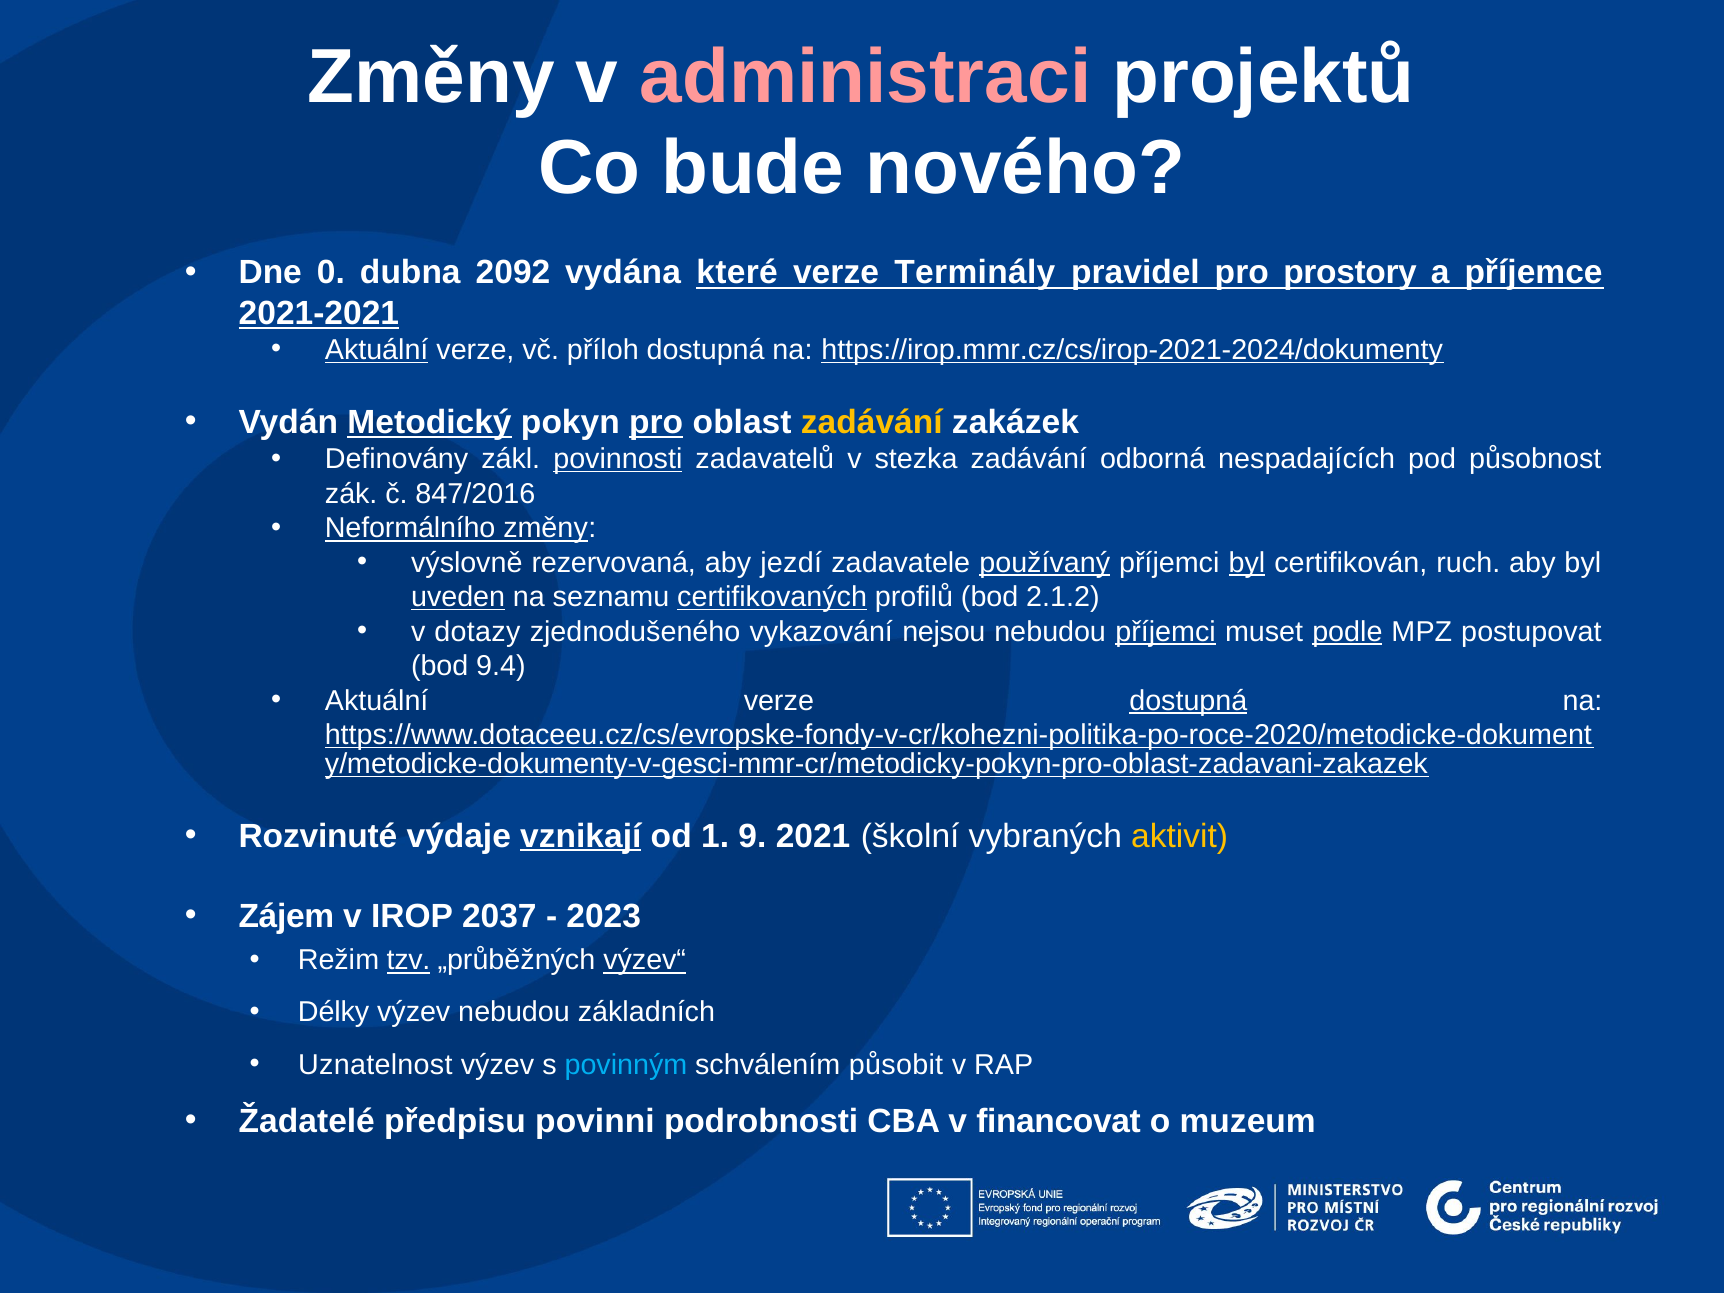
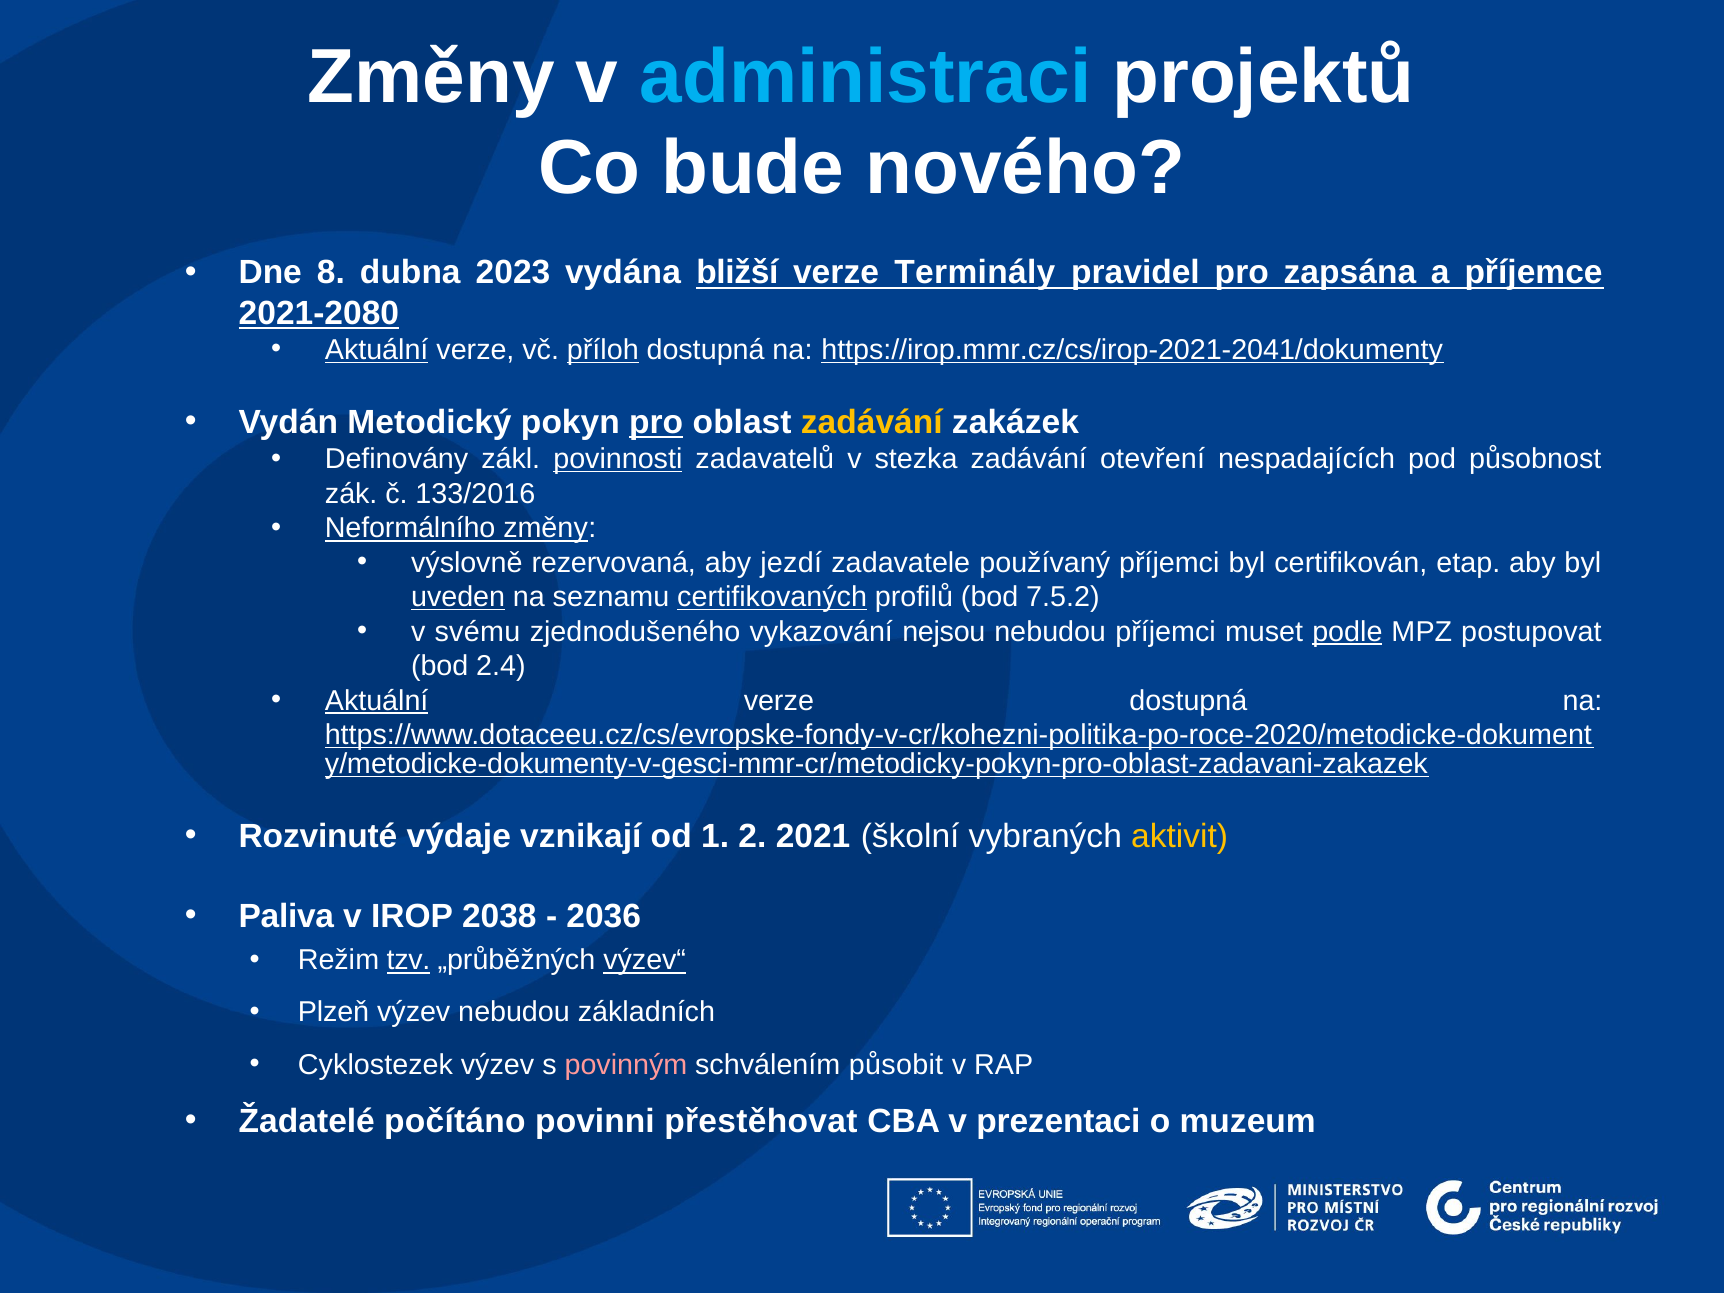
administraci colour: pink -> light blue
0: 0 -> 8
2092: 2092 -> 2023
které: které -> bližší
prostory: prostory -> zapsána
2021-2021: 2021-2021 -> 2021-2080
příloh underline: none -> present
https://irop.mmr.cz/cs/irop-2021-2024/dokumenty: https://irop.mmr.cz/cs/irop-2021-2024/dokumenty -> https://irop.mmr.cz/cs/irop-2021-2041/dokumenty
Metodický underline: present -> none
odborná: odborná -> otevření
847/2016: 847/2016 -> 133/2016
používaný underline: present -> none
byl at (1247, 563) underline: present -> none
ruch: ruch -> etap
2.1.2: 2.1.2 -> 7.5.2
dotazy: dotazy -> svému
příjemci at (1166, 632) underline: present -> none
9.4: 9.4 -> 2.4
Aktuální at (377, 701) underline: none -> present
dostupná at (1188, 701) underline: present -> none
vznikají underline: present -> none
9: 9 -> 2
Zájem: Zájem -> Paliva
2037: 2037 -> 2038
2023: 2023 -> 2036
Délky: Délky -> Plzeň
Uznatelnost: Uznatelnost -> Cyklostezek
povinným colour: light blue -> pink
předpisu: předpisu -> počítáno
podrobnosti: podrobnosti -> přestěhovat
financovat: financovat -> prezentaci
